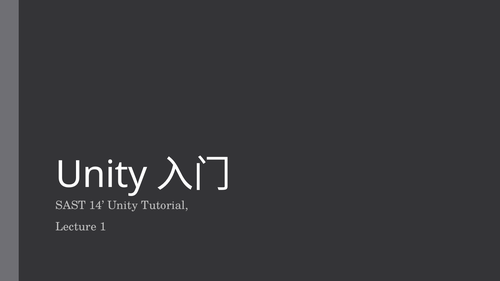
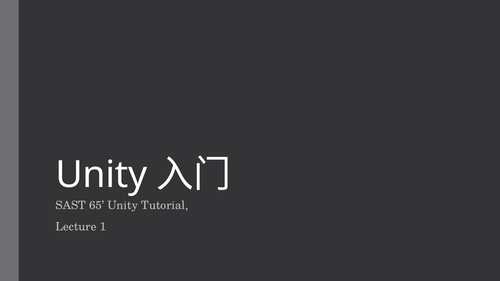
14: 14 -> 65
